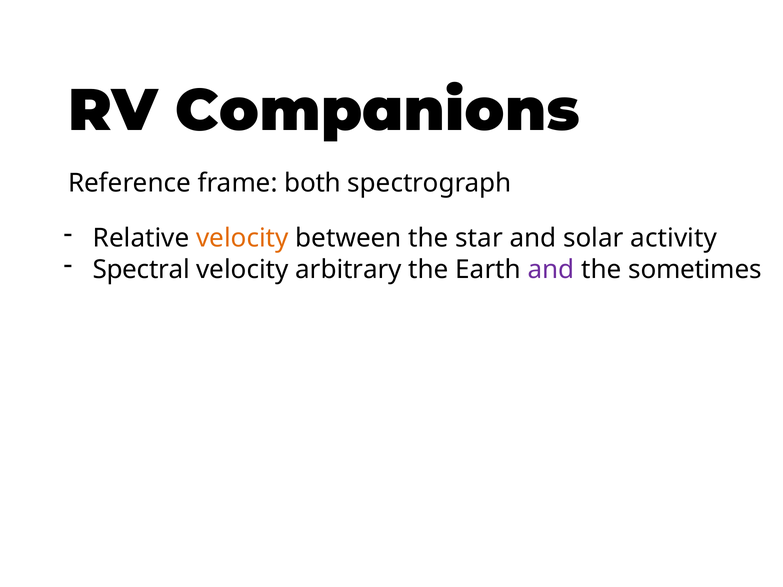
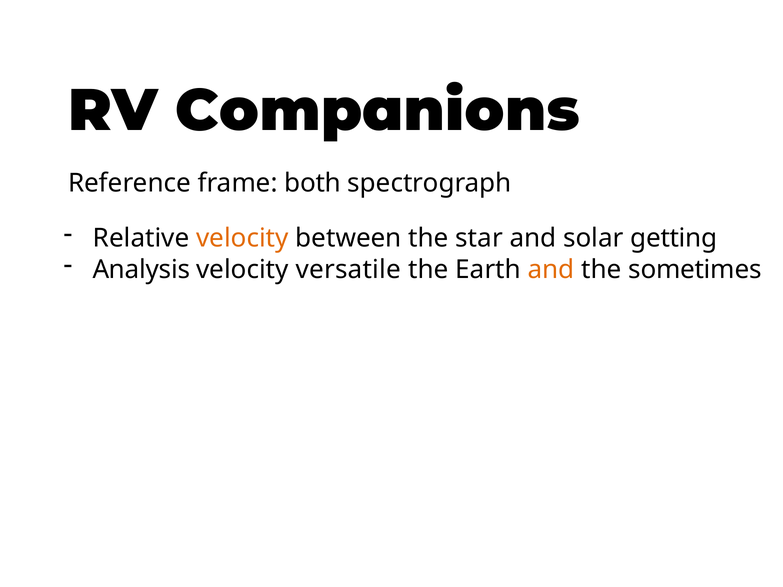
activity: activity -> getting
Spectral: Spectral -> Analysis
arbitrary: arbitrary -> versatile
and at (551, 270) colour: purple -> orange
